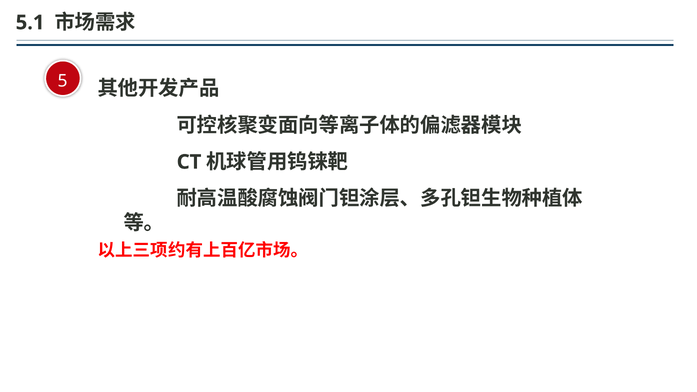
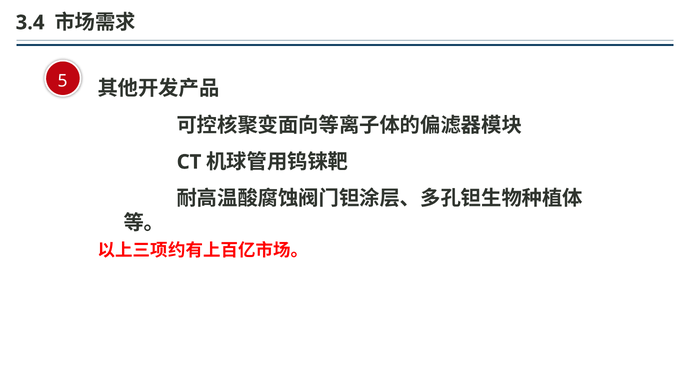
5.1: 5.1 -> 3.4
